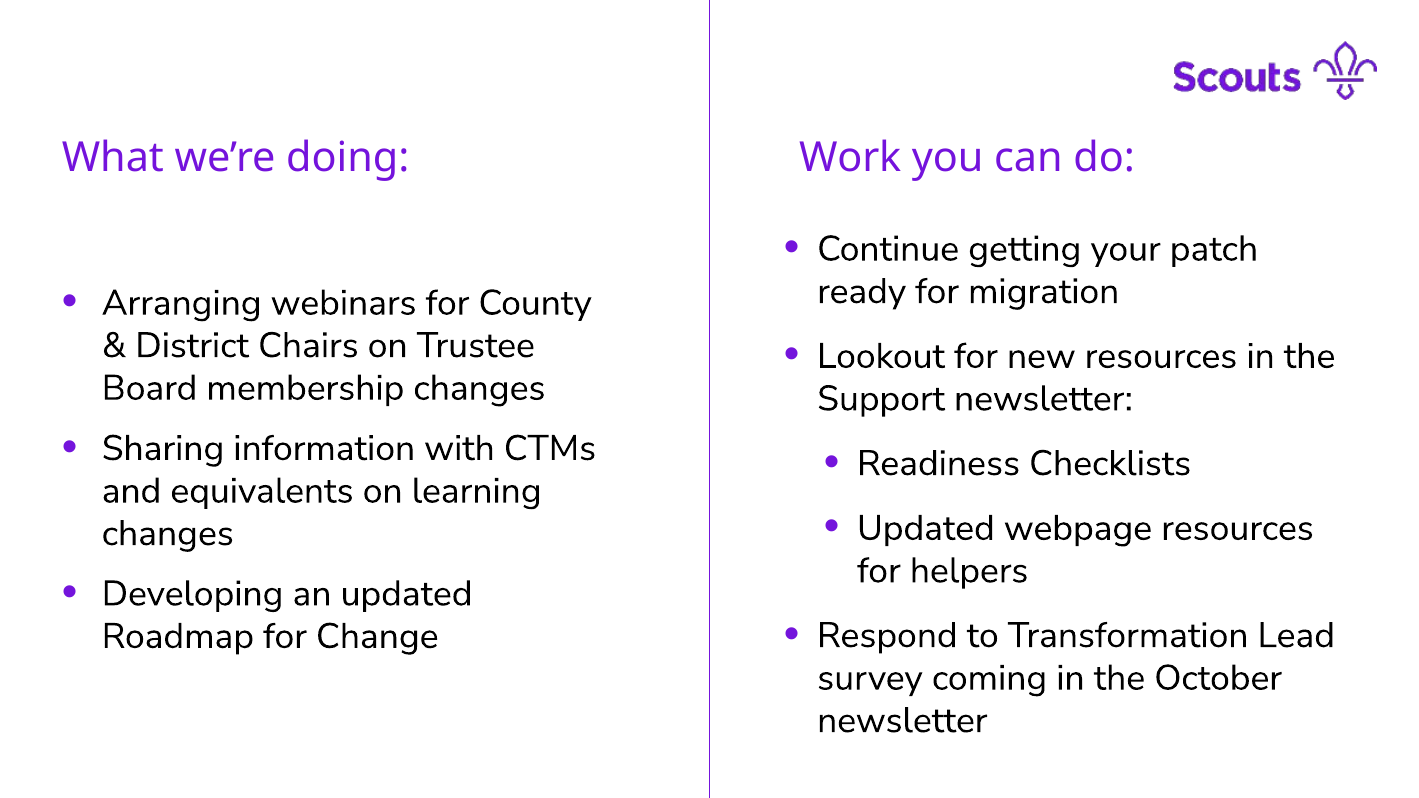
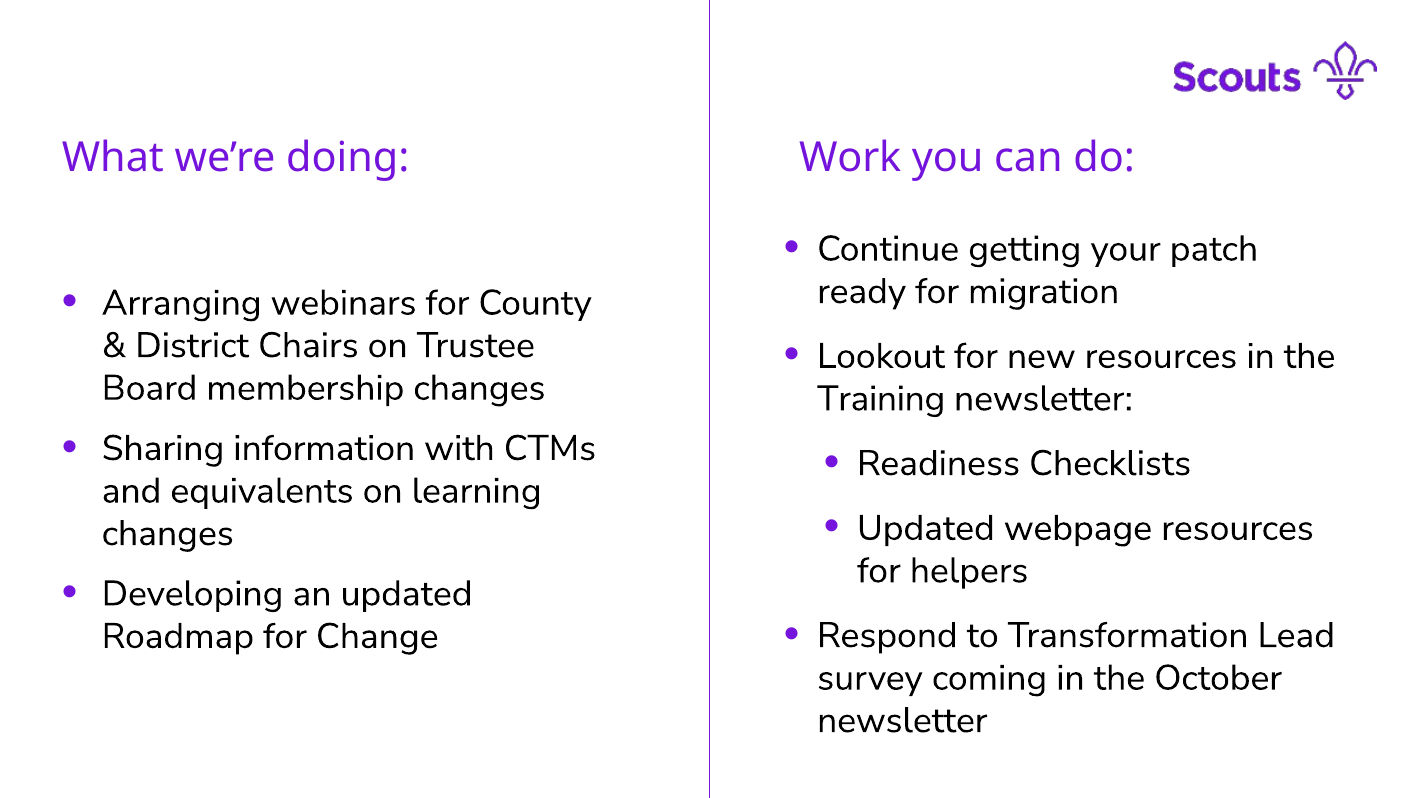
Support: Support -> Training
